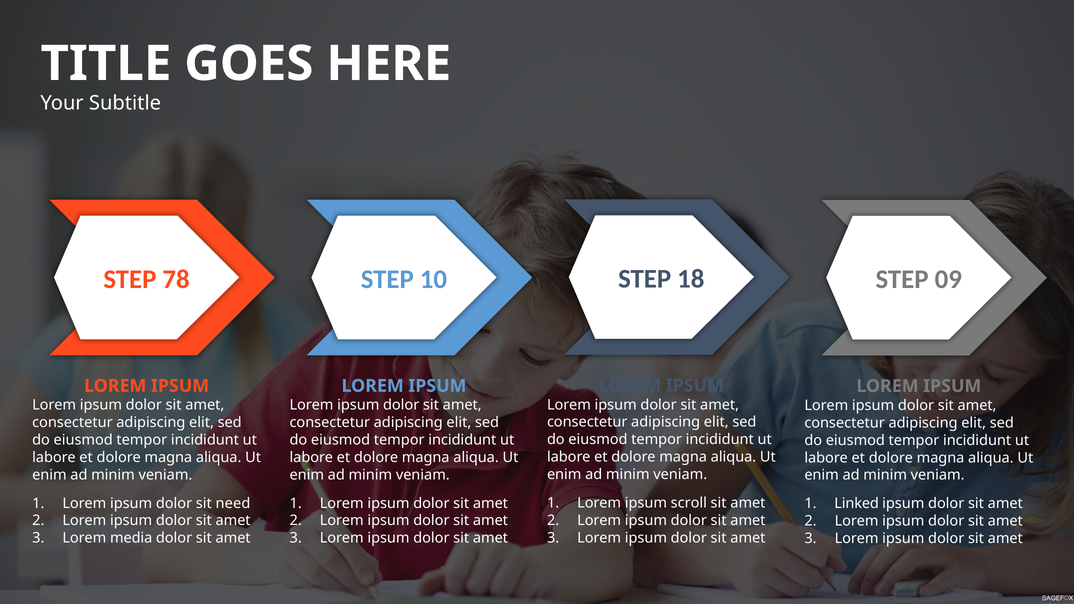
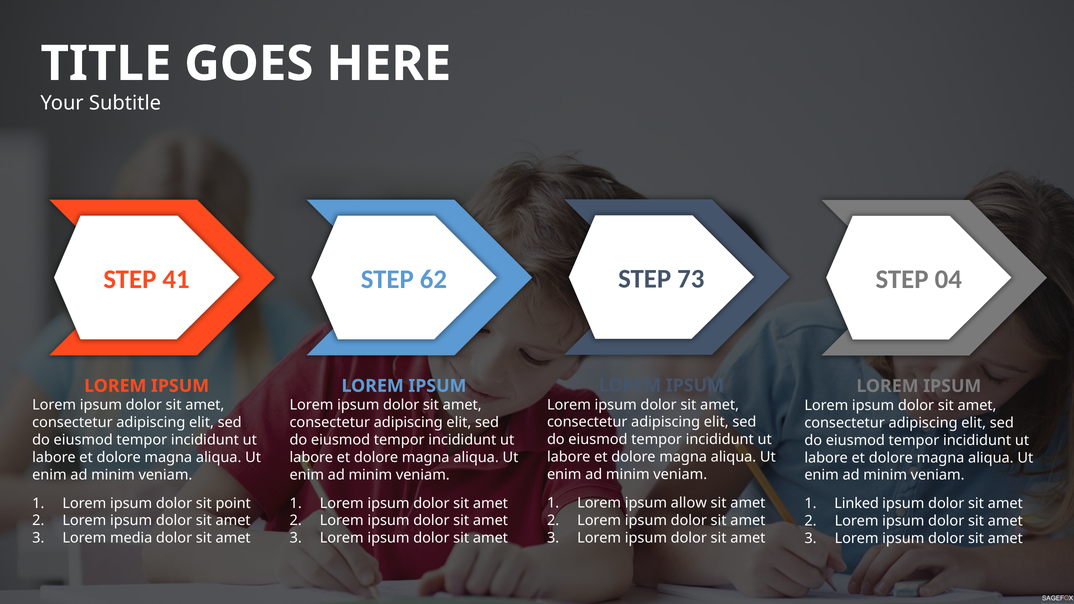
18: 18 -> 73
78: 78 -> 41
10: 10 -> 62
09: 09 -> 04
scroll: scroll -> allow
need: need -> point
